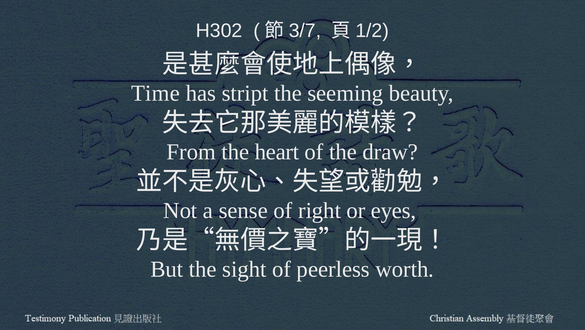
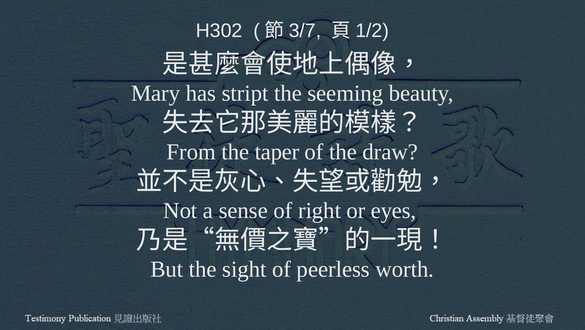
Time: Time -> Mary
heart: heart -> taper
